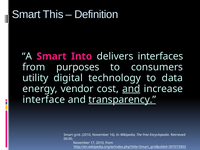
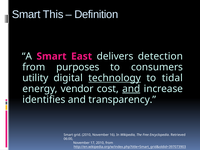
Into: Into -> East
interfaces: interfaces -> detection
technology underline: none -> present
data: data -> tidal
interface: interface -> identifies
transparency underline: present -> none
